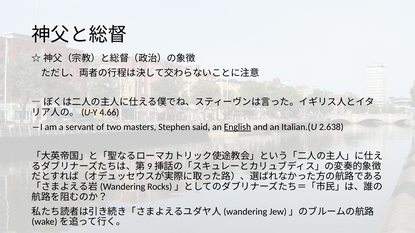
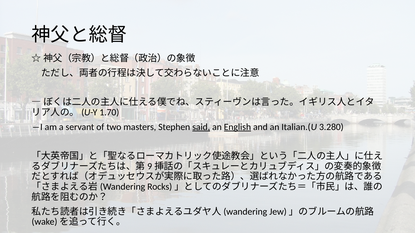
4.66: 4.66 -> 1.70
said underline: none -> present
2.638: 2.638 -> 3.280
